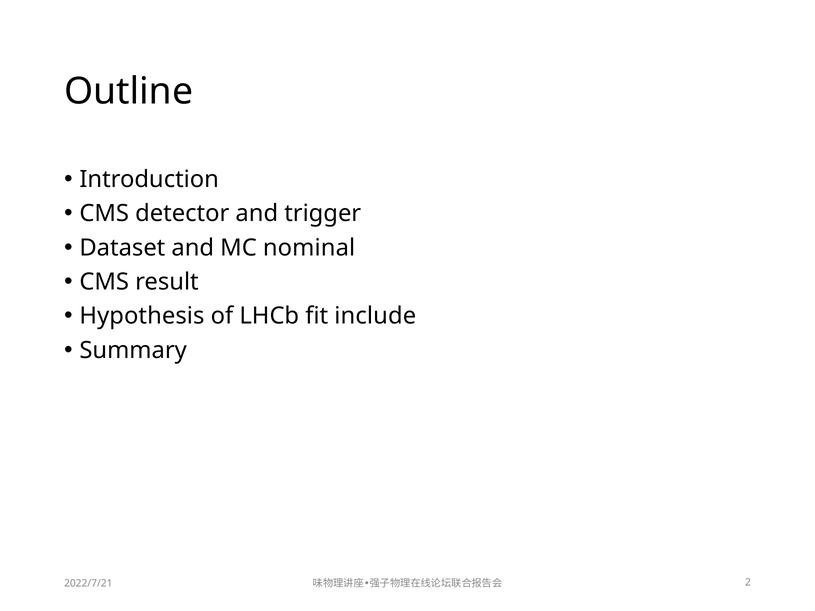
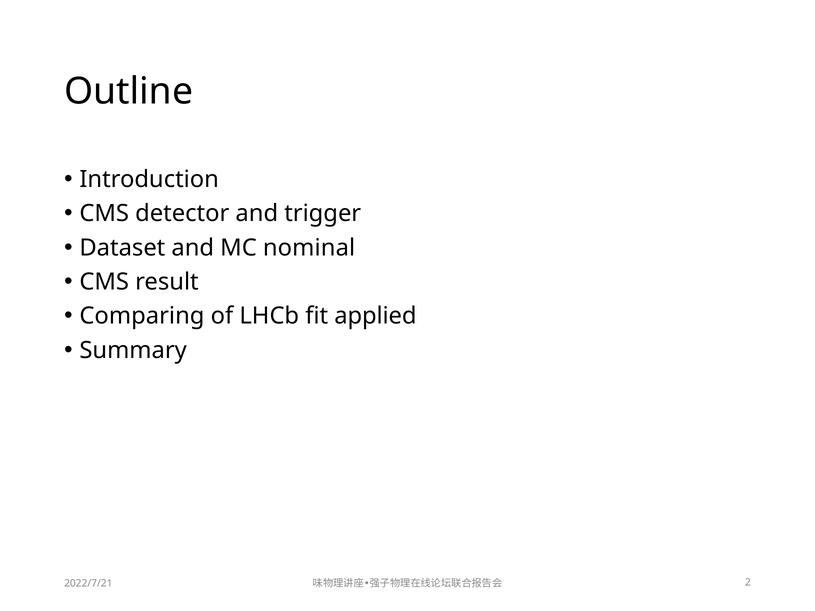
Hypothesis: Hypothesis -> Comparing
include: include -> applied
